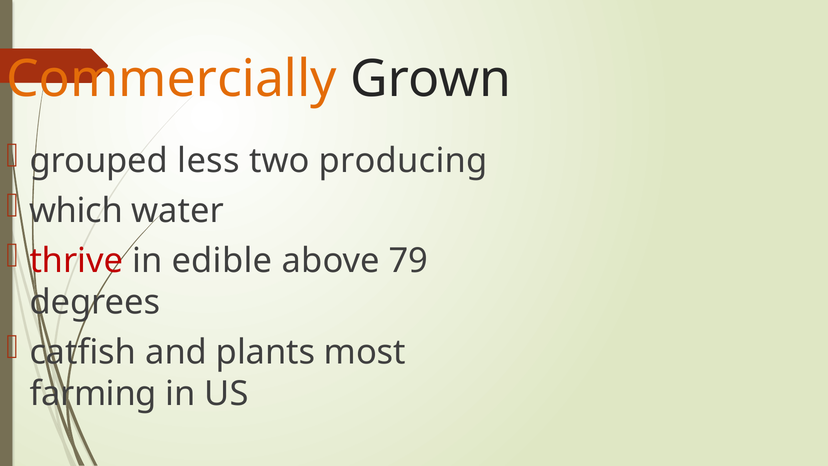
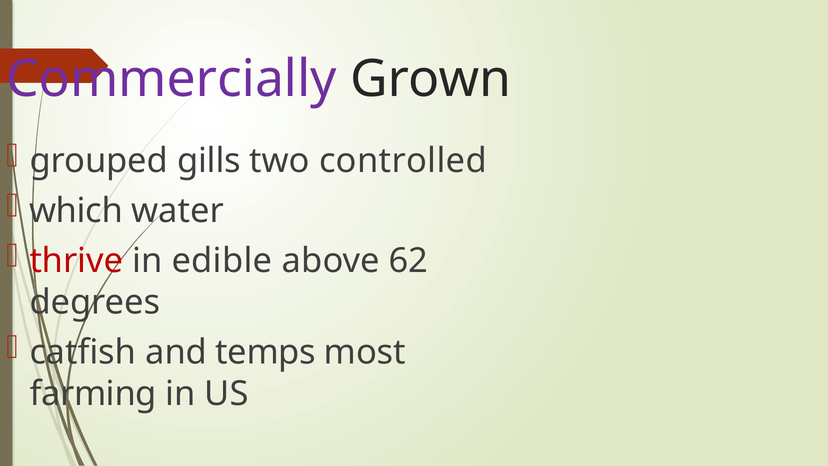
Commercially colour: orange -> purple
less: less -> gills
producing: producing -> controlled
79: 79 -> 62
plants: plants -> temps
